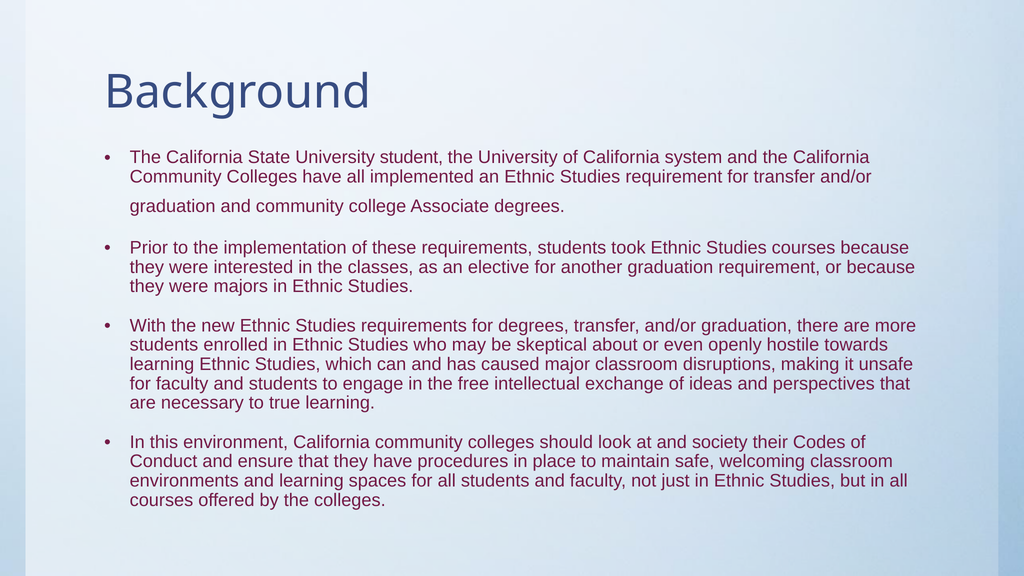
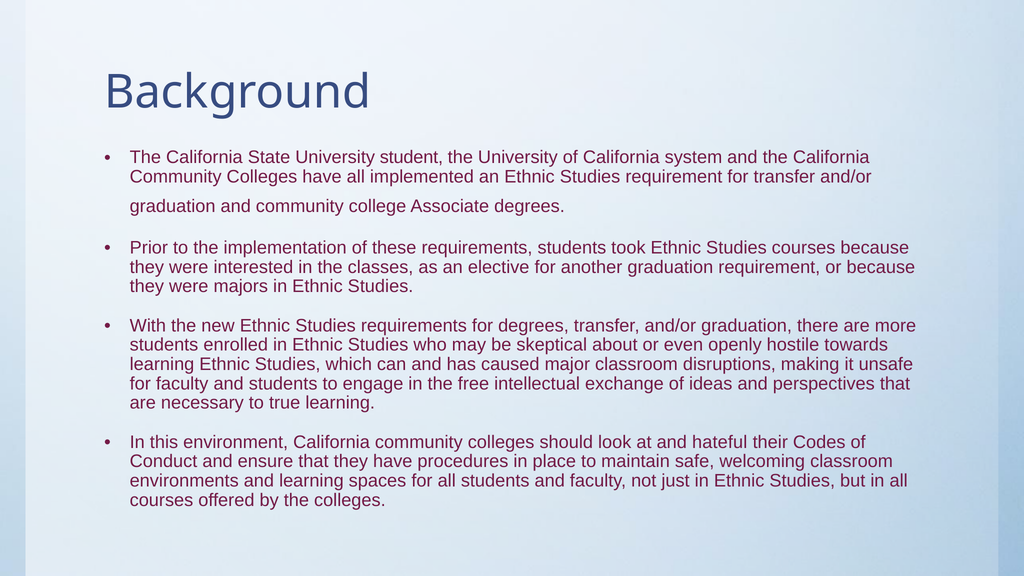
society: society -> hateful
